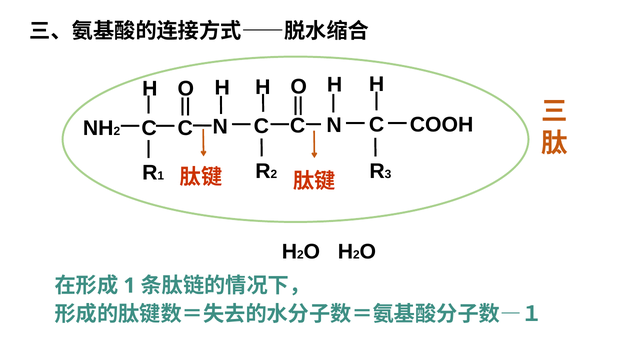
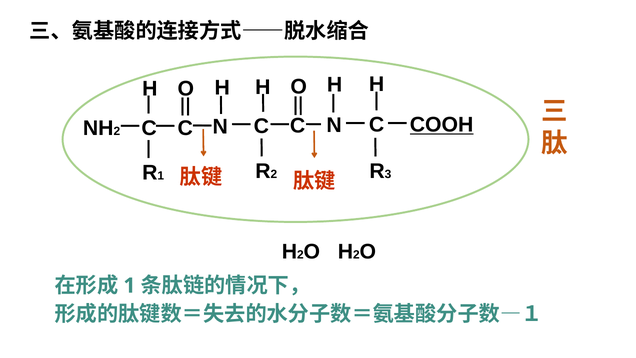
COOH underline: none -> present
